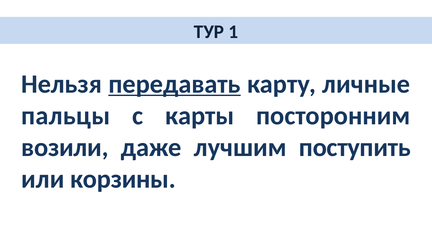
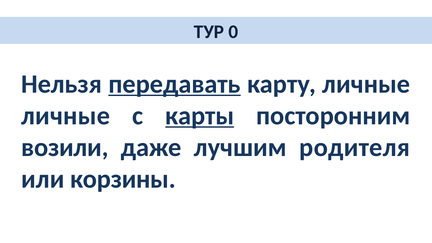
1: 1 -> 0
пальцы at (66, 116): пальцы -> личные
карты underline: none -> present
поступить: поступить -> родителя
